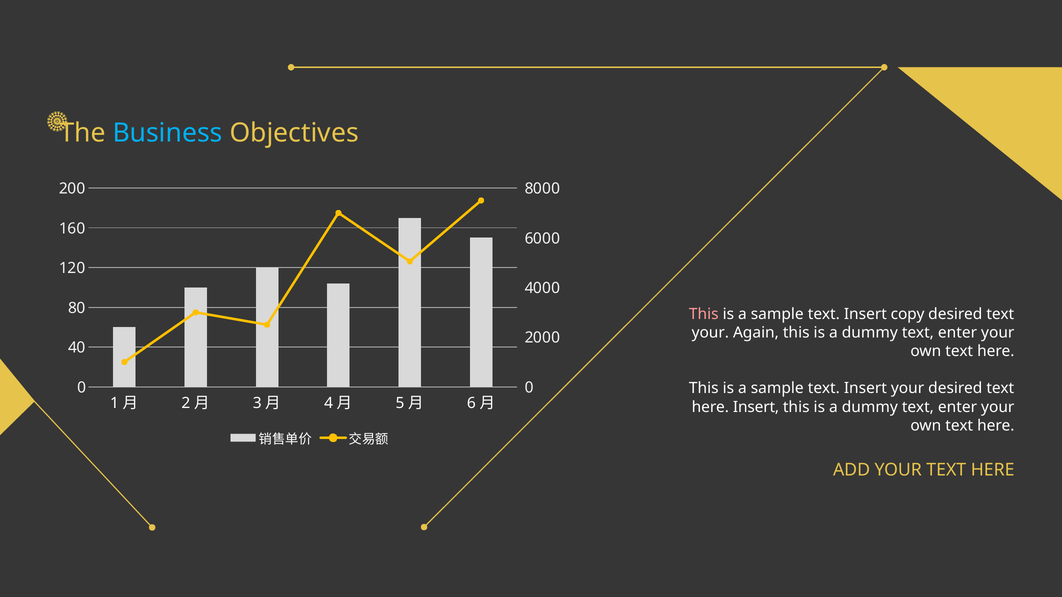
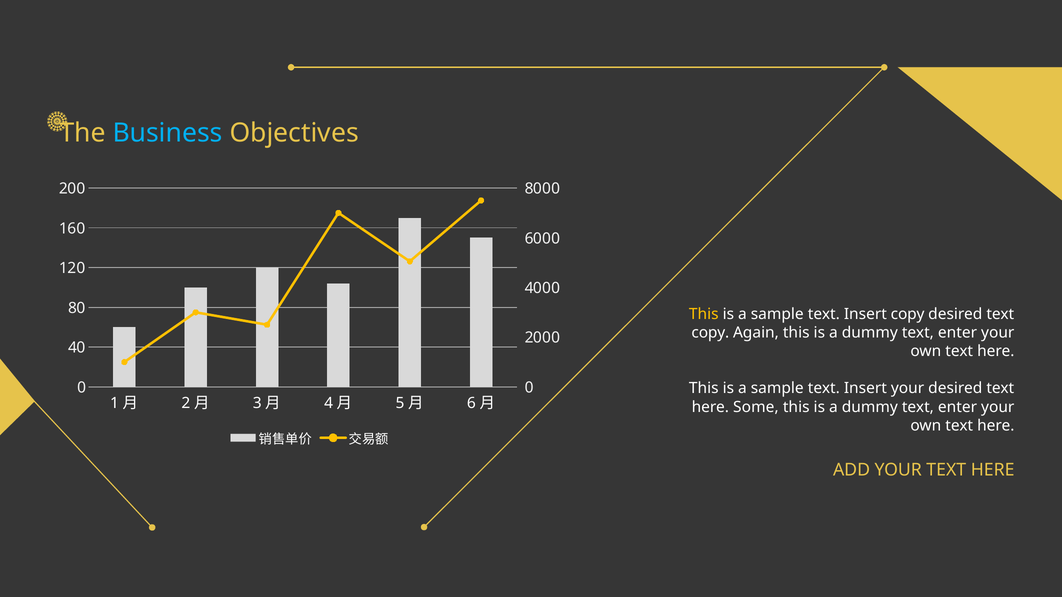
This at (704, 314) colour: pink -> yellow
your at (710, 333): your -> copy
here Insert: Insert -> Some
